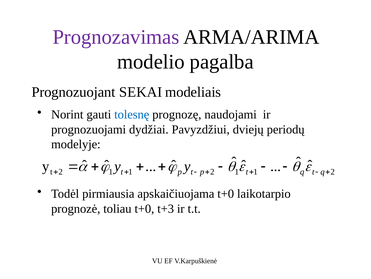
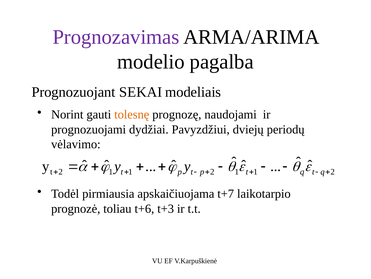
tolesnę colour: blue -> orange
modelyje: modelyje -> vėlavimo
apskaičiuojama t+0: t+0 -> t+7
toliau t+0: t+0 -> t+6
